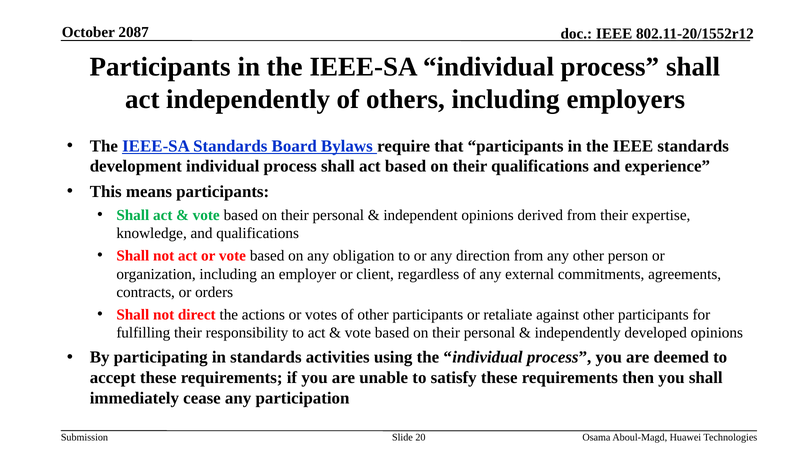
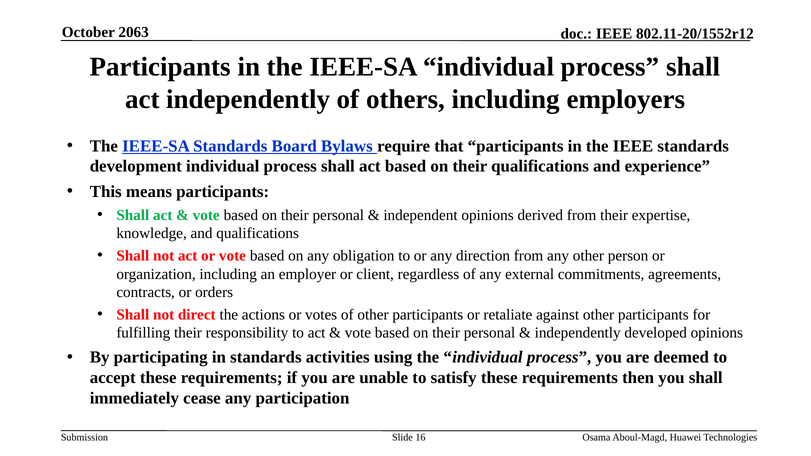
2087: 2087 -> 2063
20: 20 -> 16
